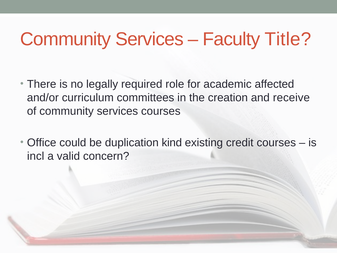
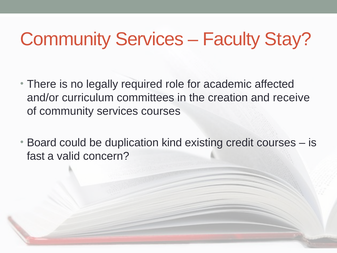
Title: Title -> Stay
Office: Office -> Board
incl: incl -> fast
